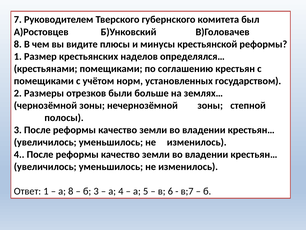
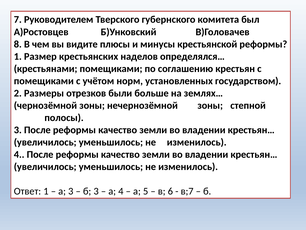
а 8: 8 -> 3
